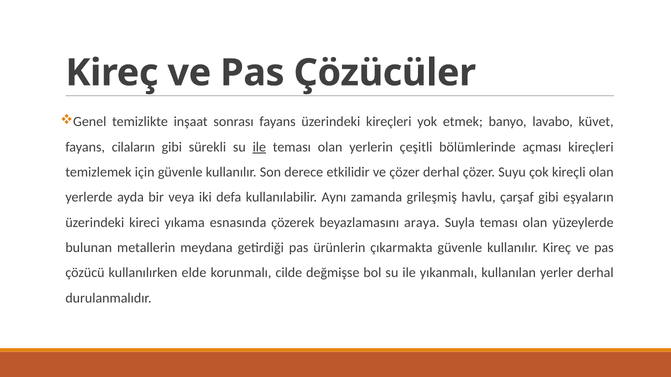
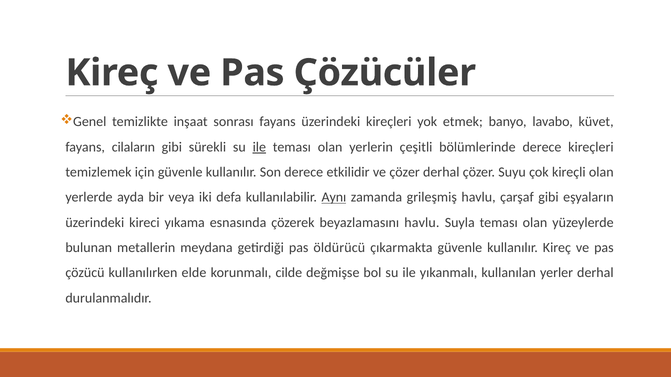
bölümlerinde açması: açması -> derece
Aynı underline: none -> present
beyazlamasını araya: araya -> havlu
ürünlerin: ürünlerin -> öldürücü
